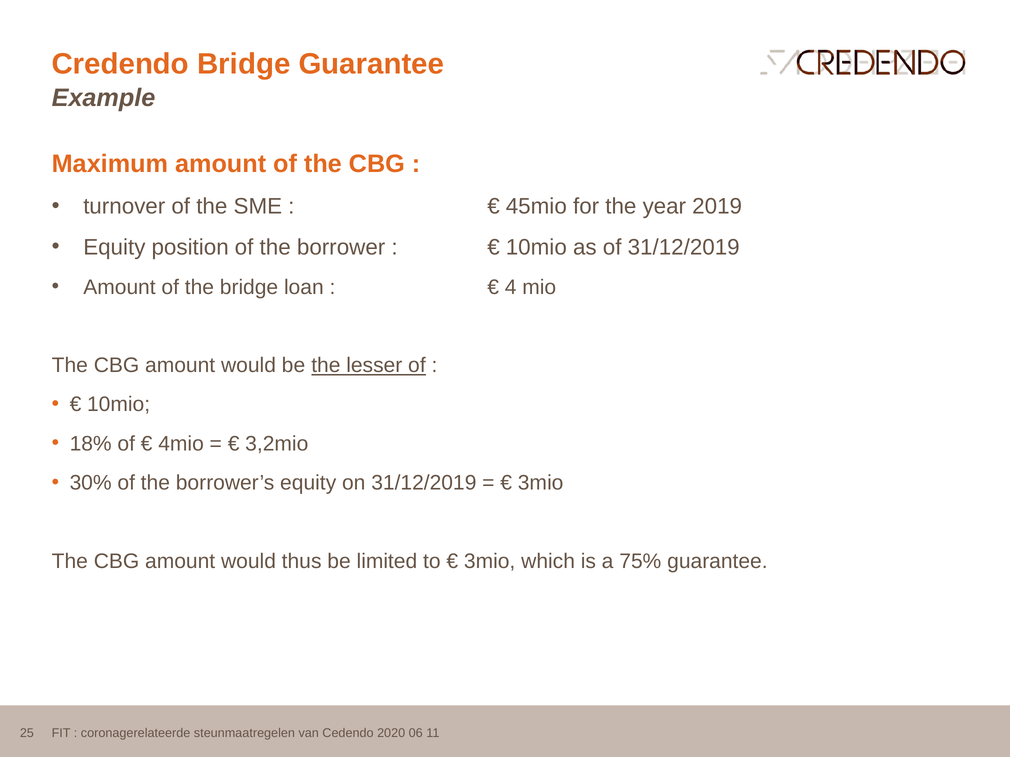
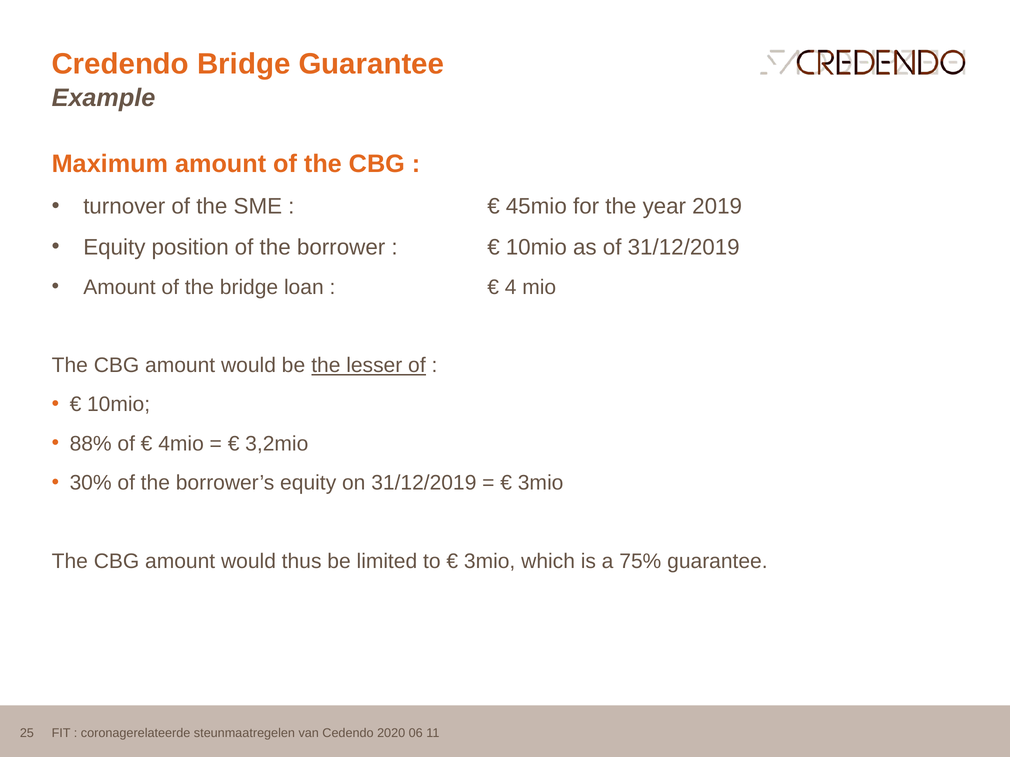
18%: 18% -> 88%
